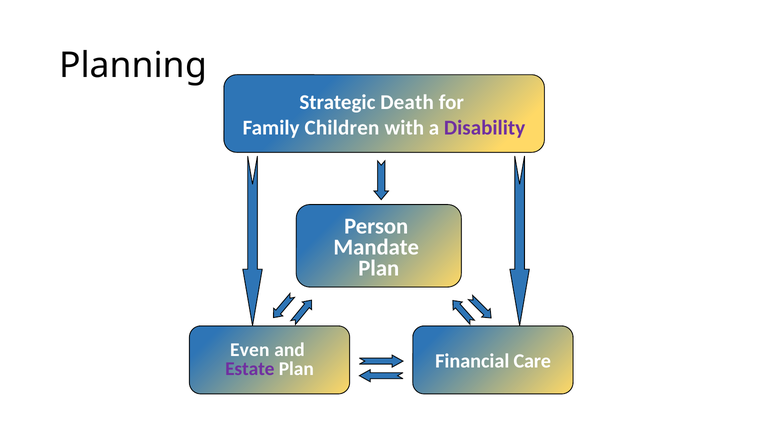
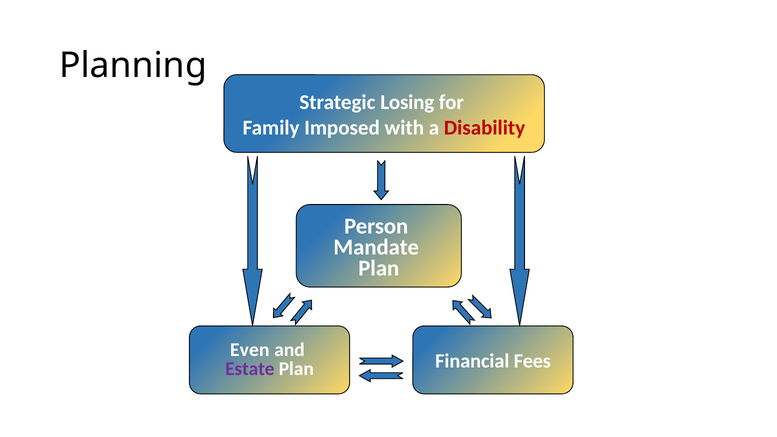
Death: Death -> Losing
Children: Children -> Imposed
Disability colour: purple -> red
Care: Care -> Fees
